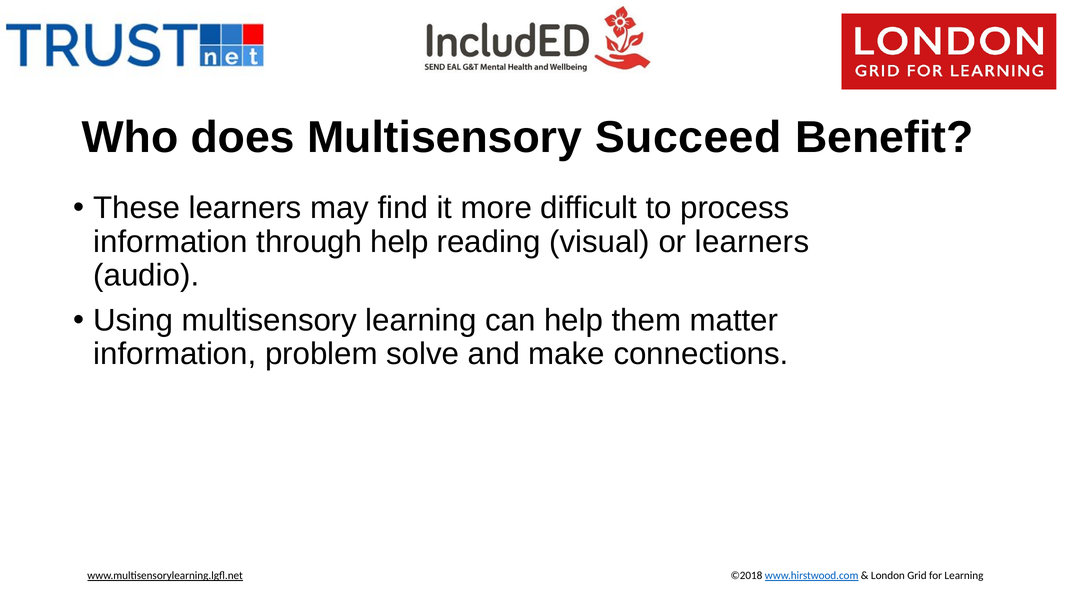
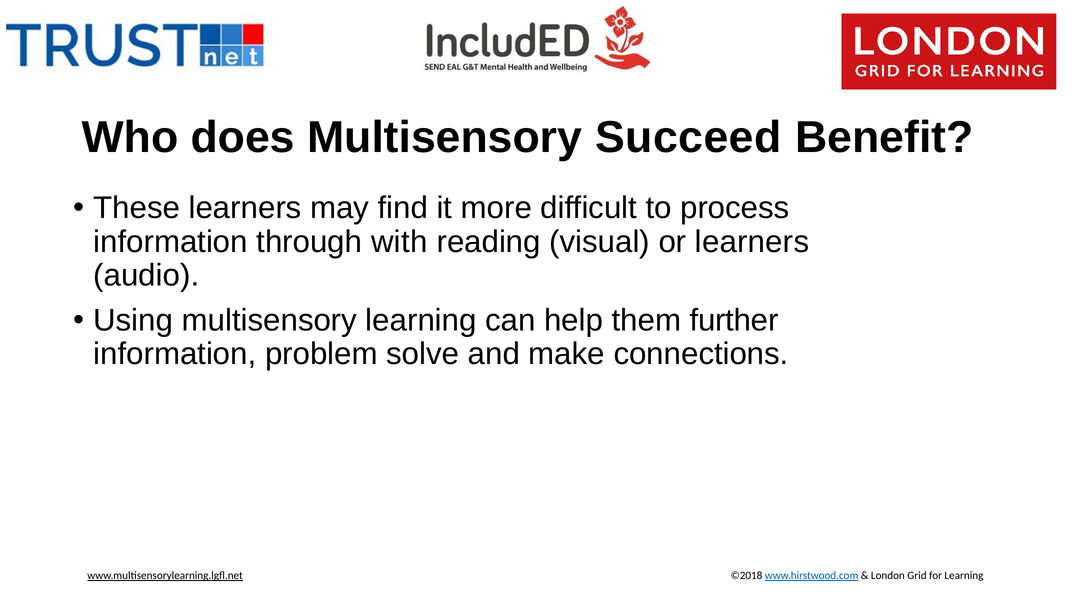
through help: help -> with
matter: matter -> further
